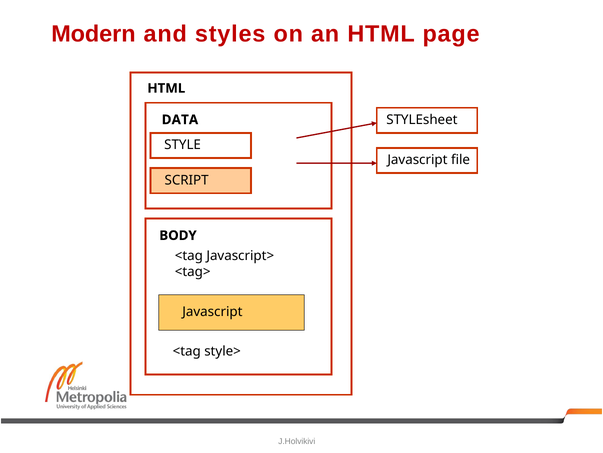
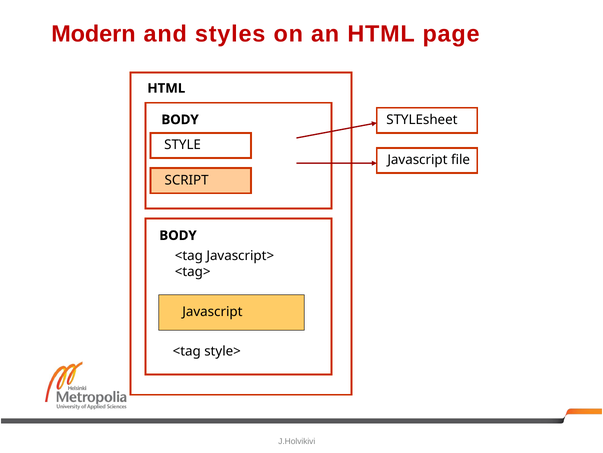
DATA at (180, 120): DATA -> BODY
